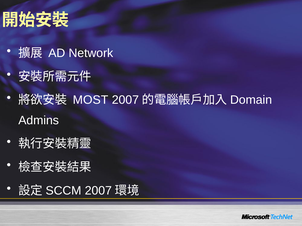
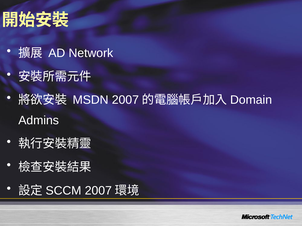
MOST: MOST -> MSDN
